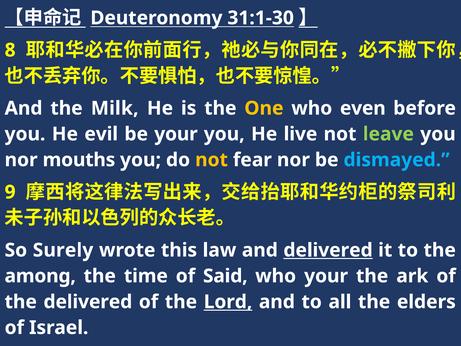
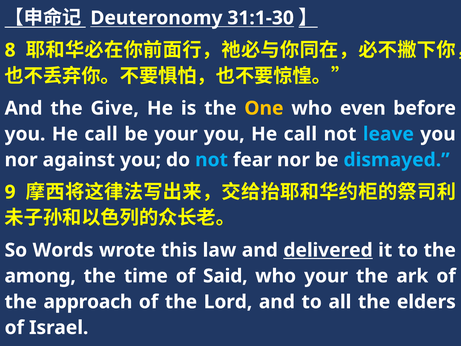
Milk: Milk -> Give
evil at (101, 134): evil -> call
live at (300, 134): live -> call
leave colour: light green -> light blue
mouths: mouths -> against
not at (212, 160) colour: yellow -> light blue
Surely: Surely -> Words
the delivered: delivered -> approach
Lord underline: present -> none
